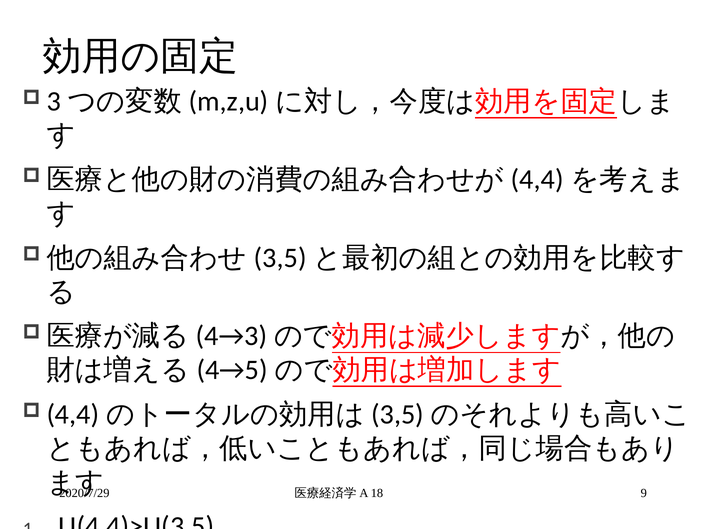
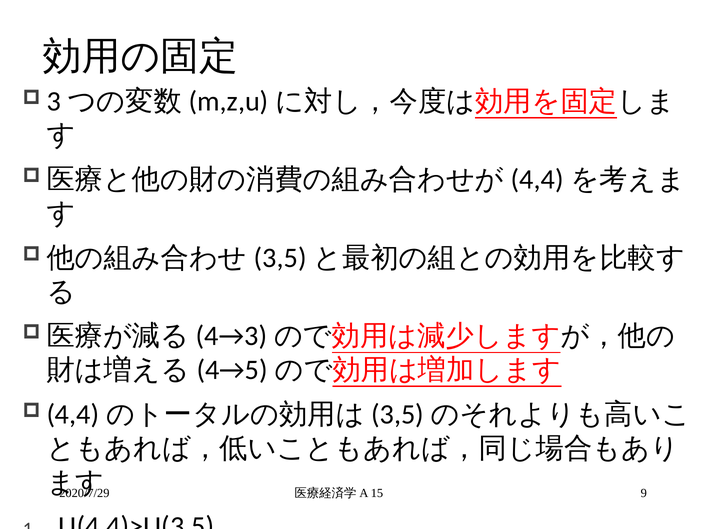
18: 18 -> 15
